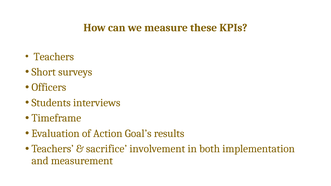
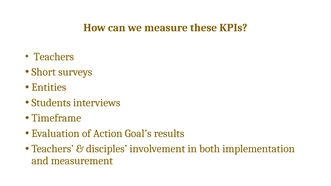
Officers: Officers -> Entities
sacrifice: sacrifice -> disciples
